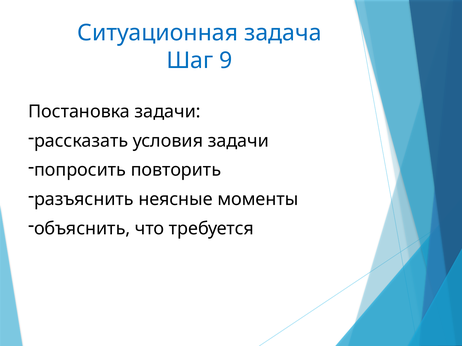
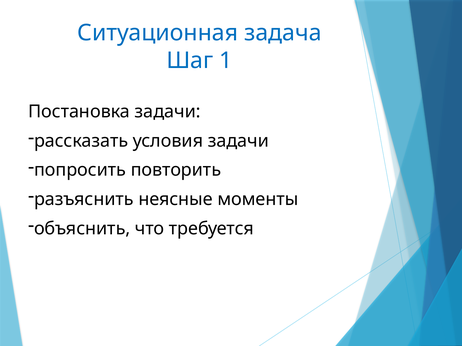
9: 9 -> 1
